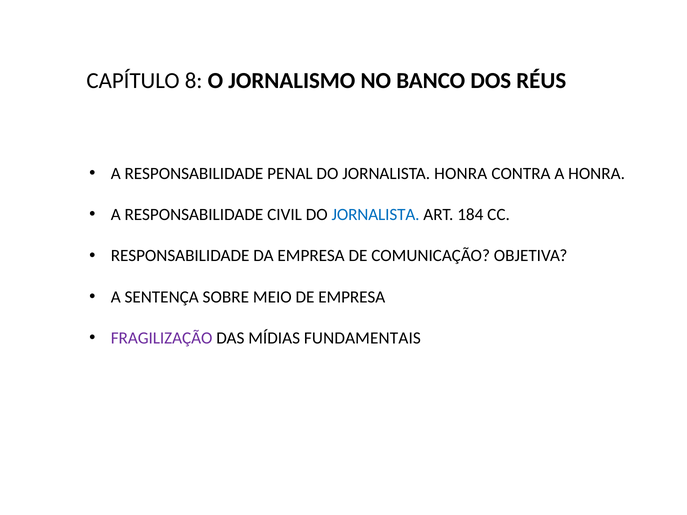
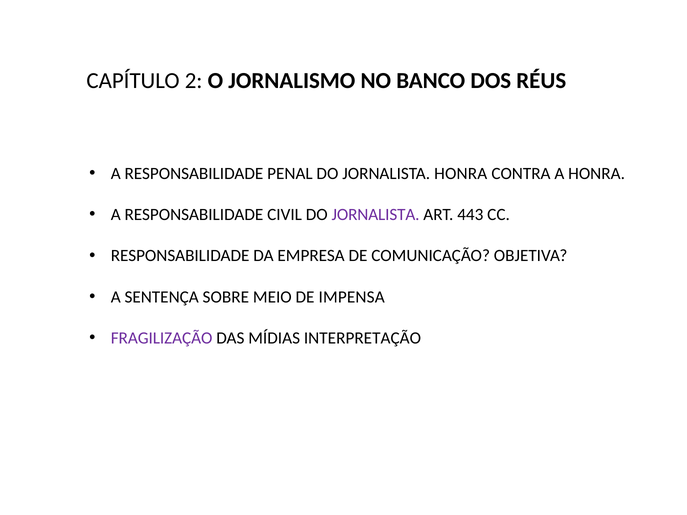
8: 8 -> 2
JORNALISTA at (376, 215) colour: blue -> purple
184: 184 -> 443
DE EMPRESA: EMPRESA -> IMPENSA
FUNDAMENTAIS: FUNDAMENTAIS -> INTERPRETAÇÃO
